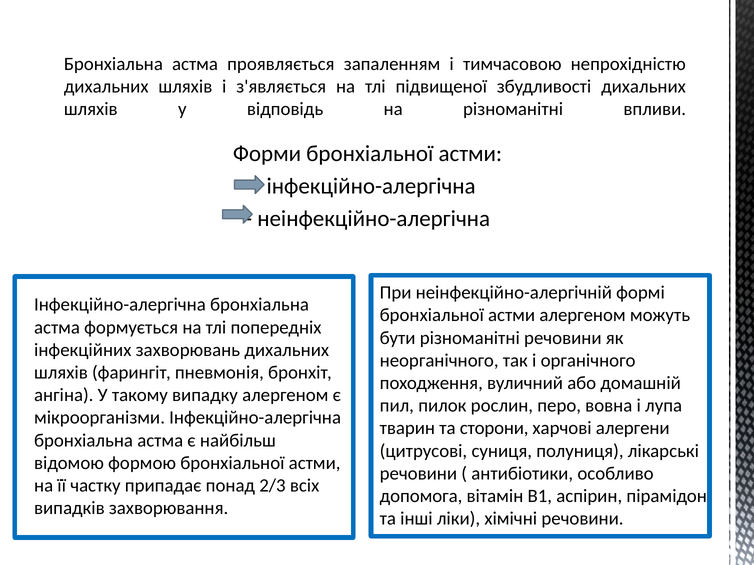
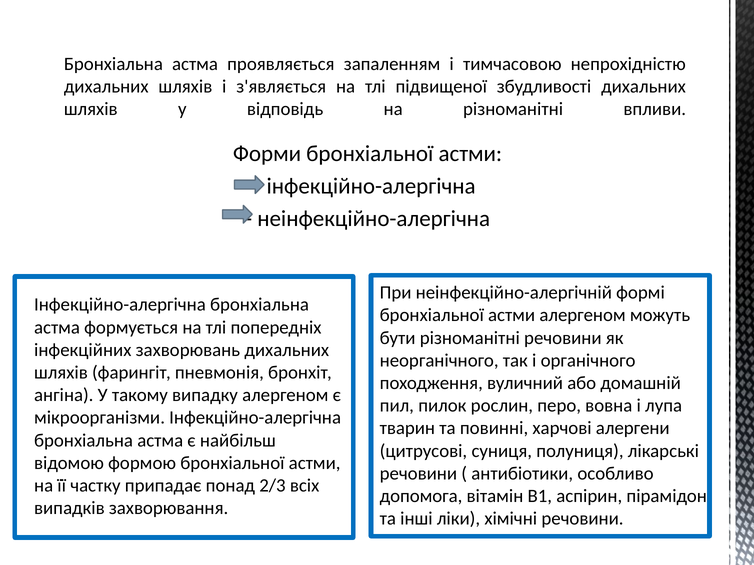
сторони: сторони -> повинні
